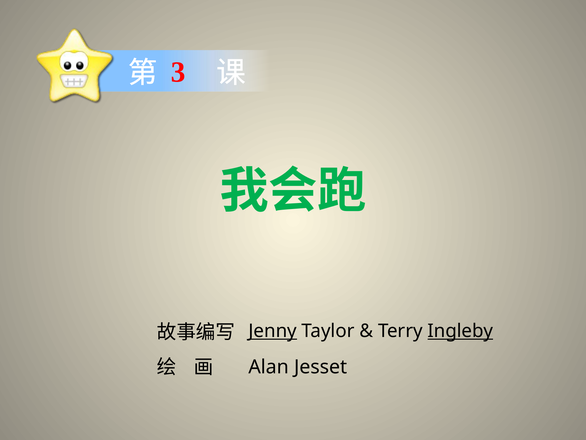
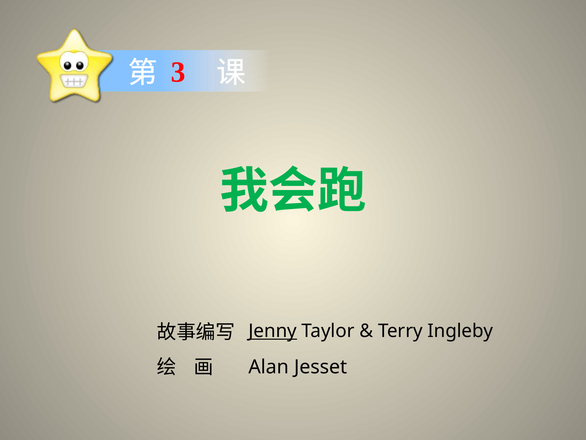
Ingleby underline: present -> none
